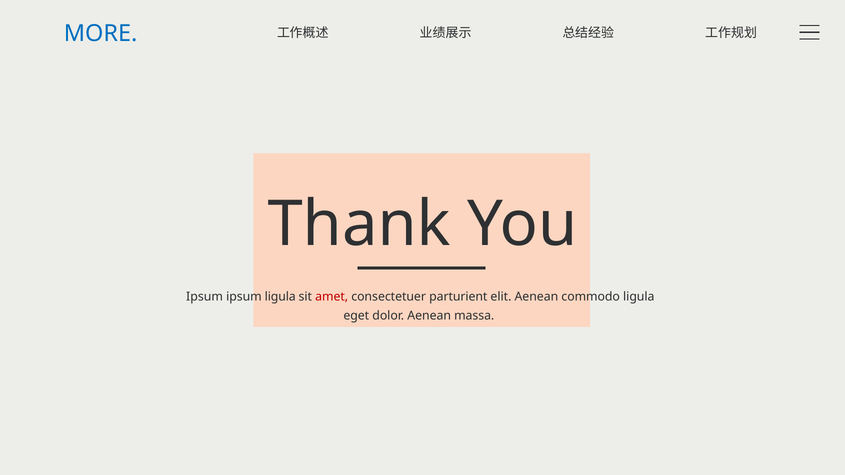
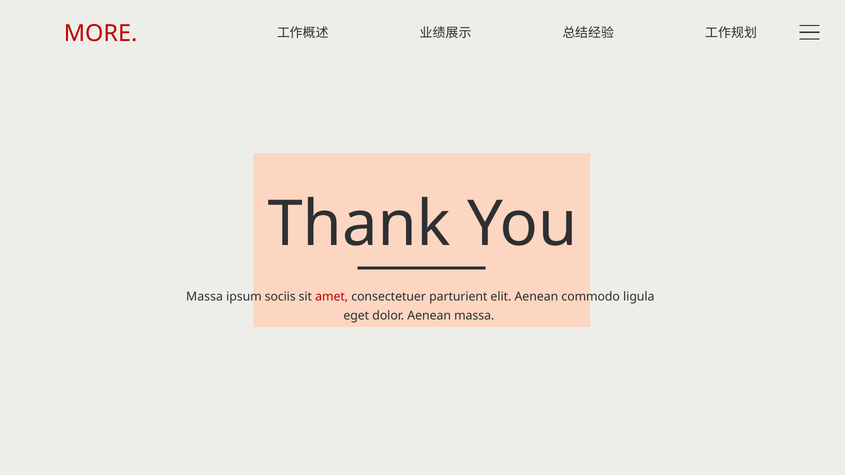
MORE colour: blue -> red
Ipsum at (205, 297): Ipsum -> Massa
ipsum ligula: ligula -> sociis
